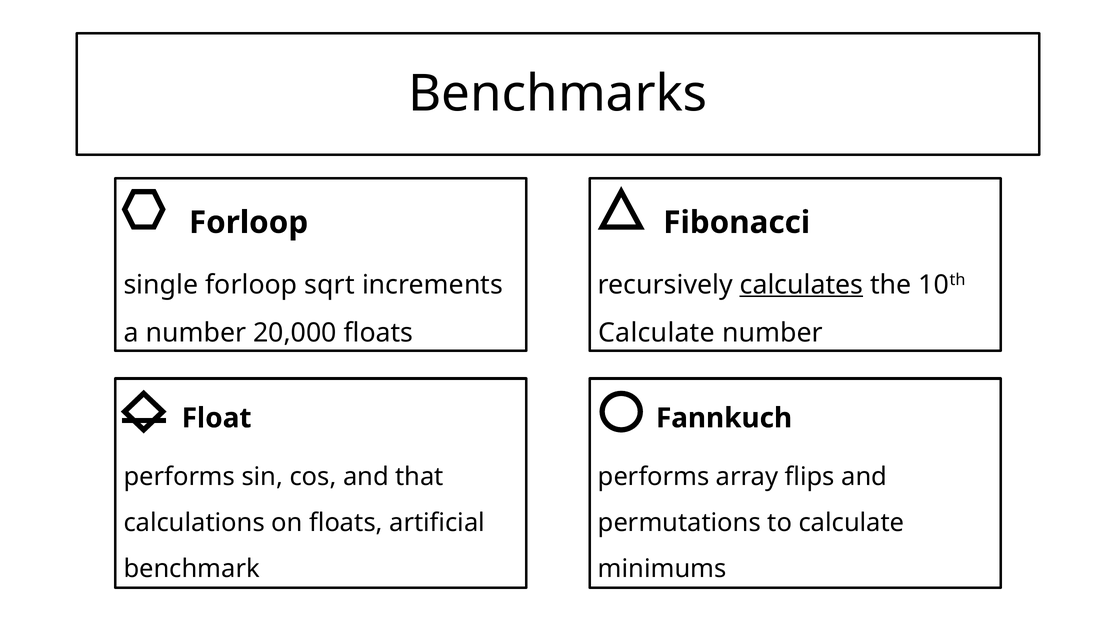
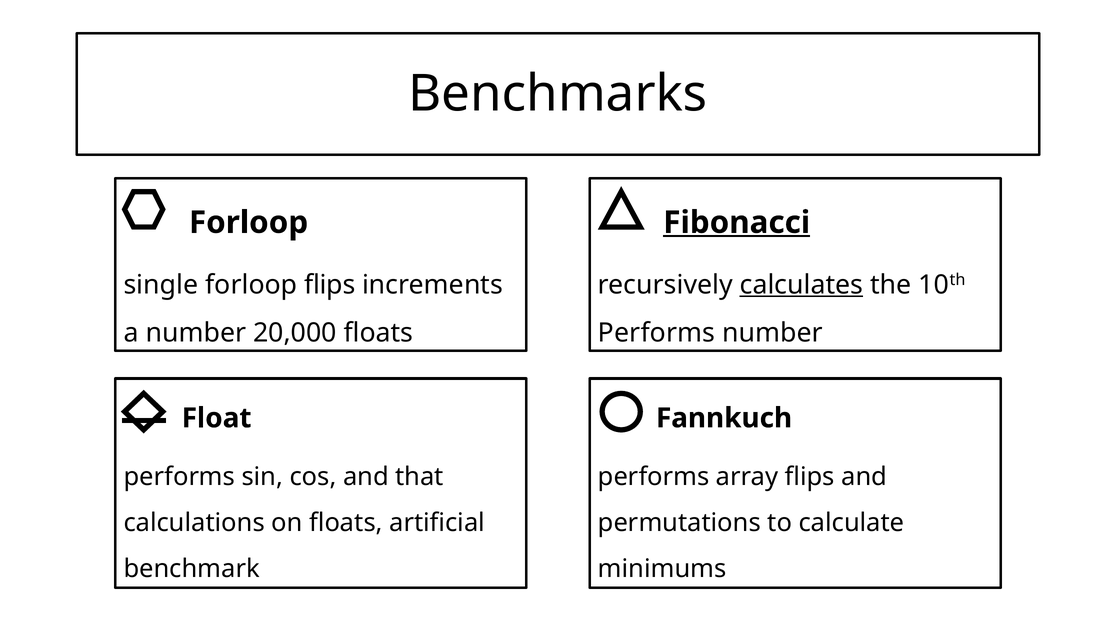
Fibonacci underline: none -> present
forloop sqrt: sqrt -> flips
Calculate at (657, 333): Calculate -> Performs
